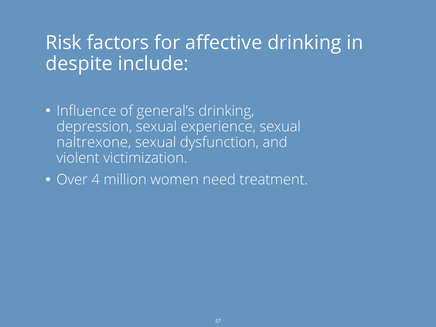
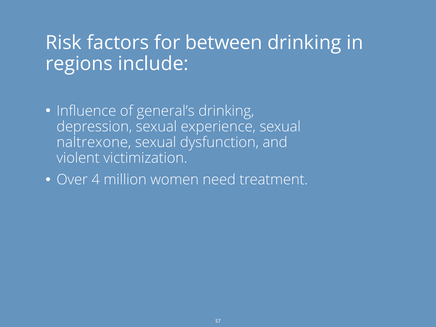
affective: affective -> between
despite: despite -> regions
